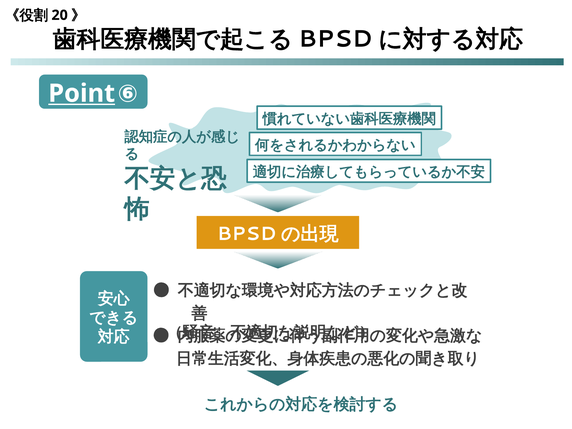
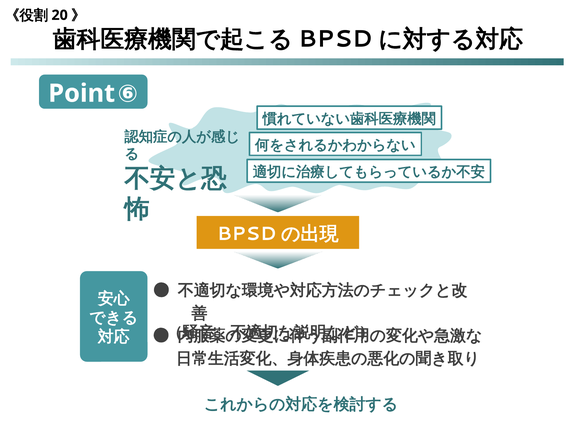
Point underline: present -> none
